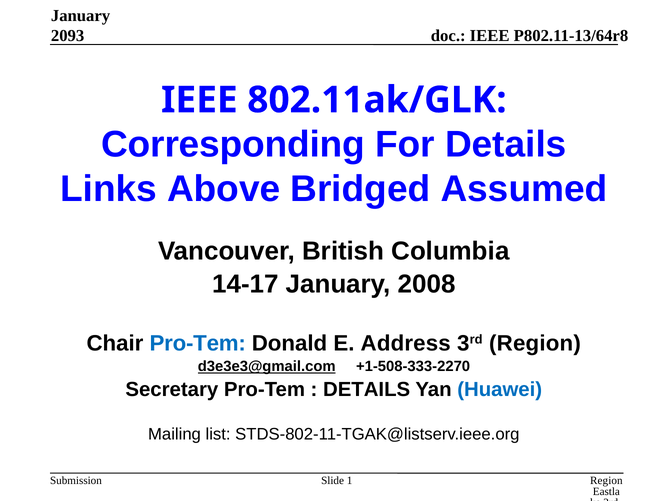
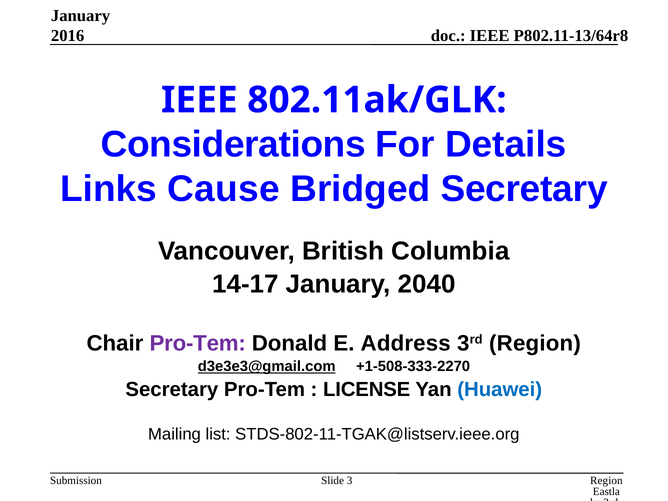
2093: 2093 -> 2016
Corresponding: Corresponding -> Considerations
Above: Above -> Cause
Bridged Assumed: Assumed -> Secretary
2008: 2008 -> 2040
Pro-Tem at (198, 343) colour: blue -> purple
DETAILS at (367, 389): DETAILS -> LICENSE
1: 1 -> 3
